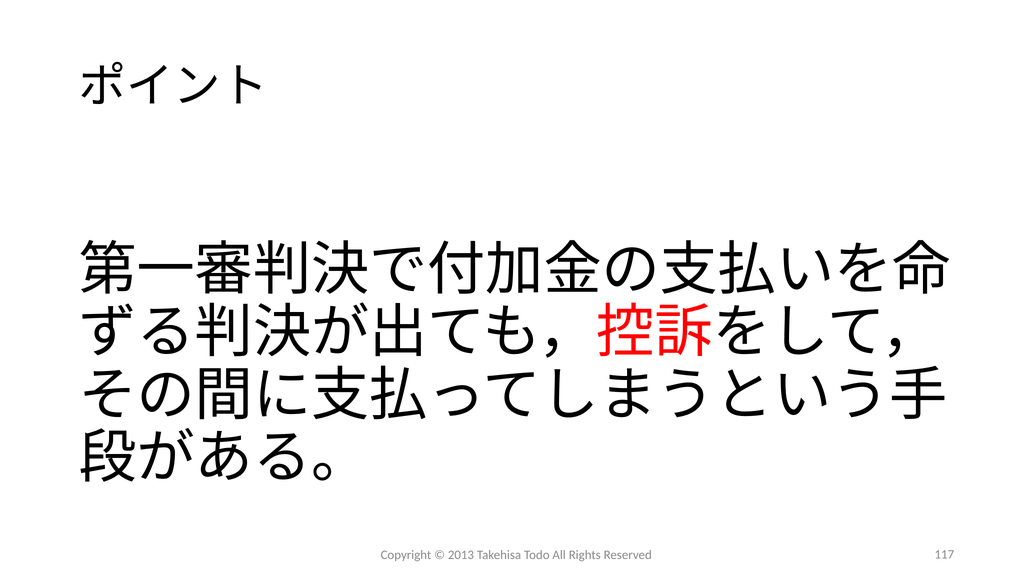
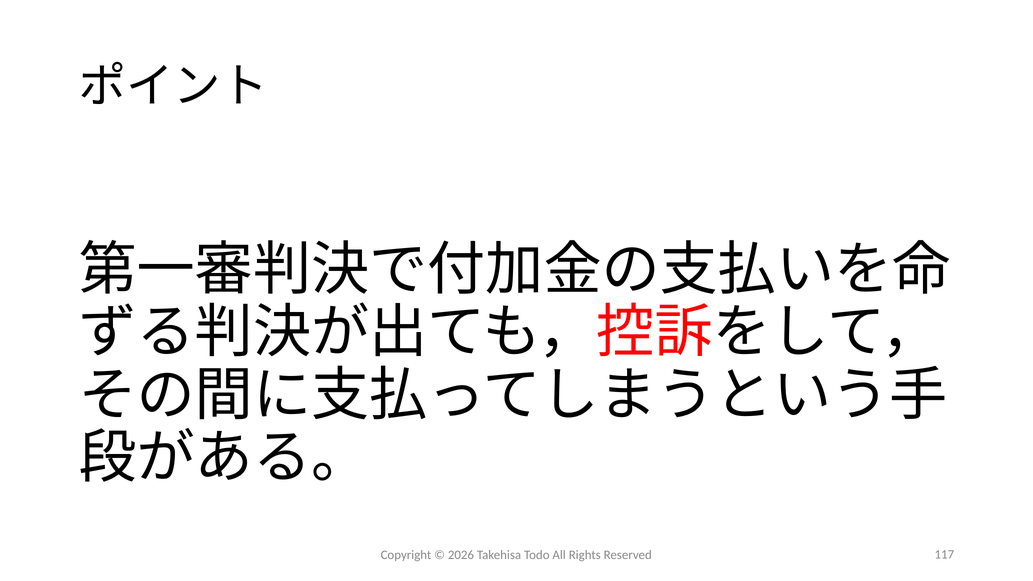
2013: 2013 -> 2026
